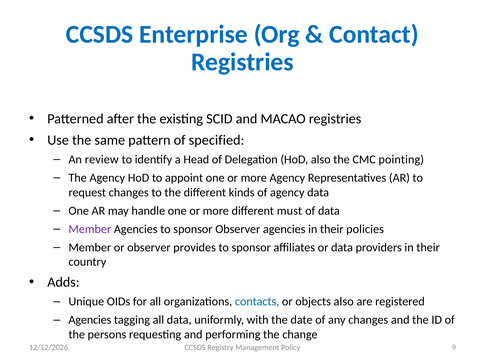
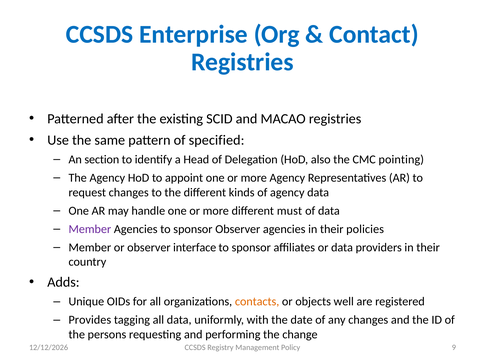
review: review -> section
provides: provides -> interface
contacts colour: blue -> orange
objects also: also -> well
Agencies at (90, 320): Agencies -> Provides
